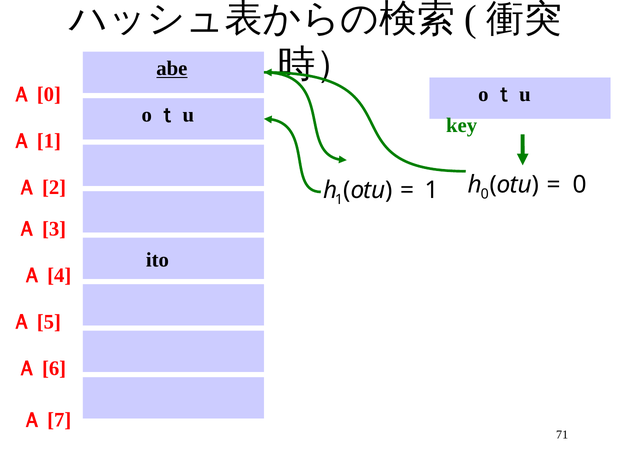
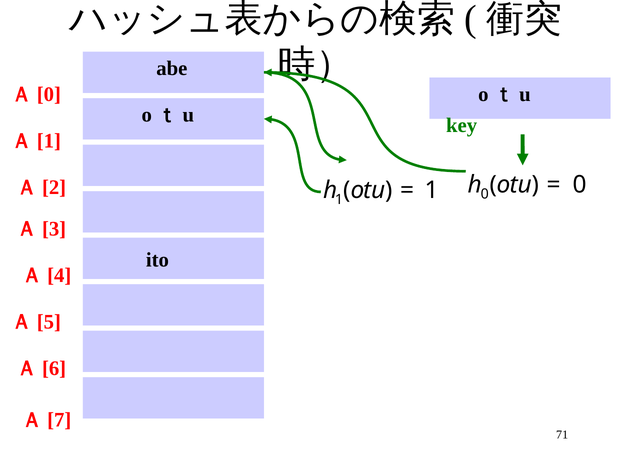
abe underline: present -> none
